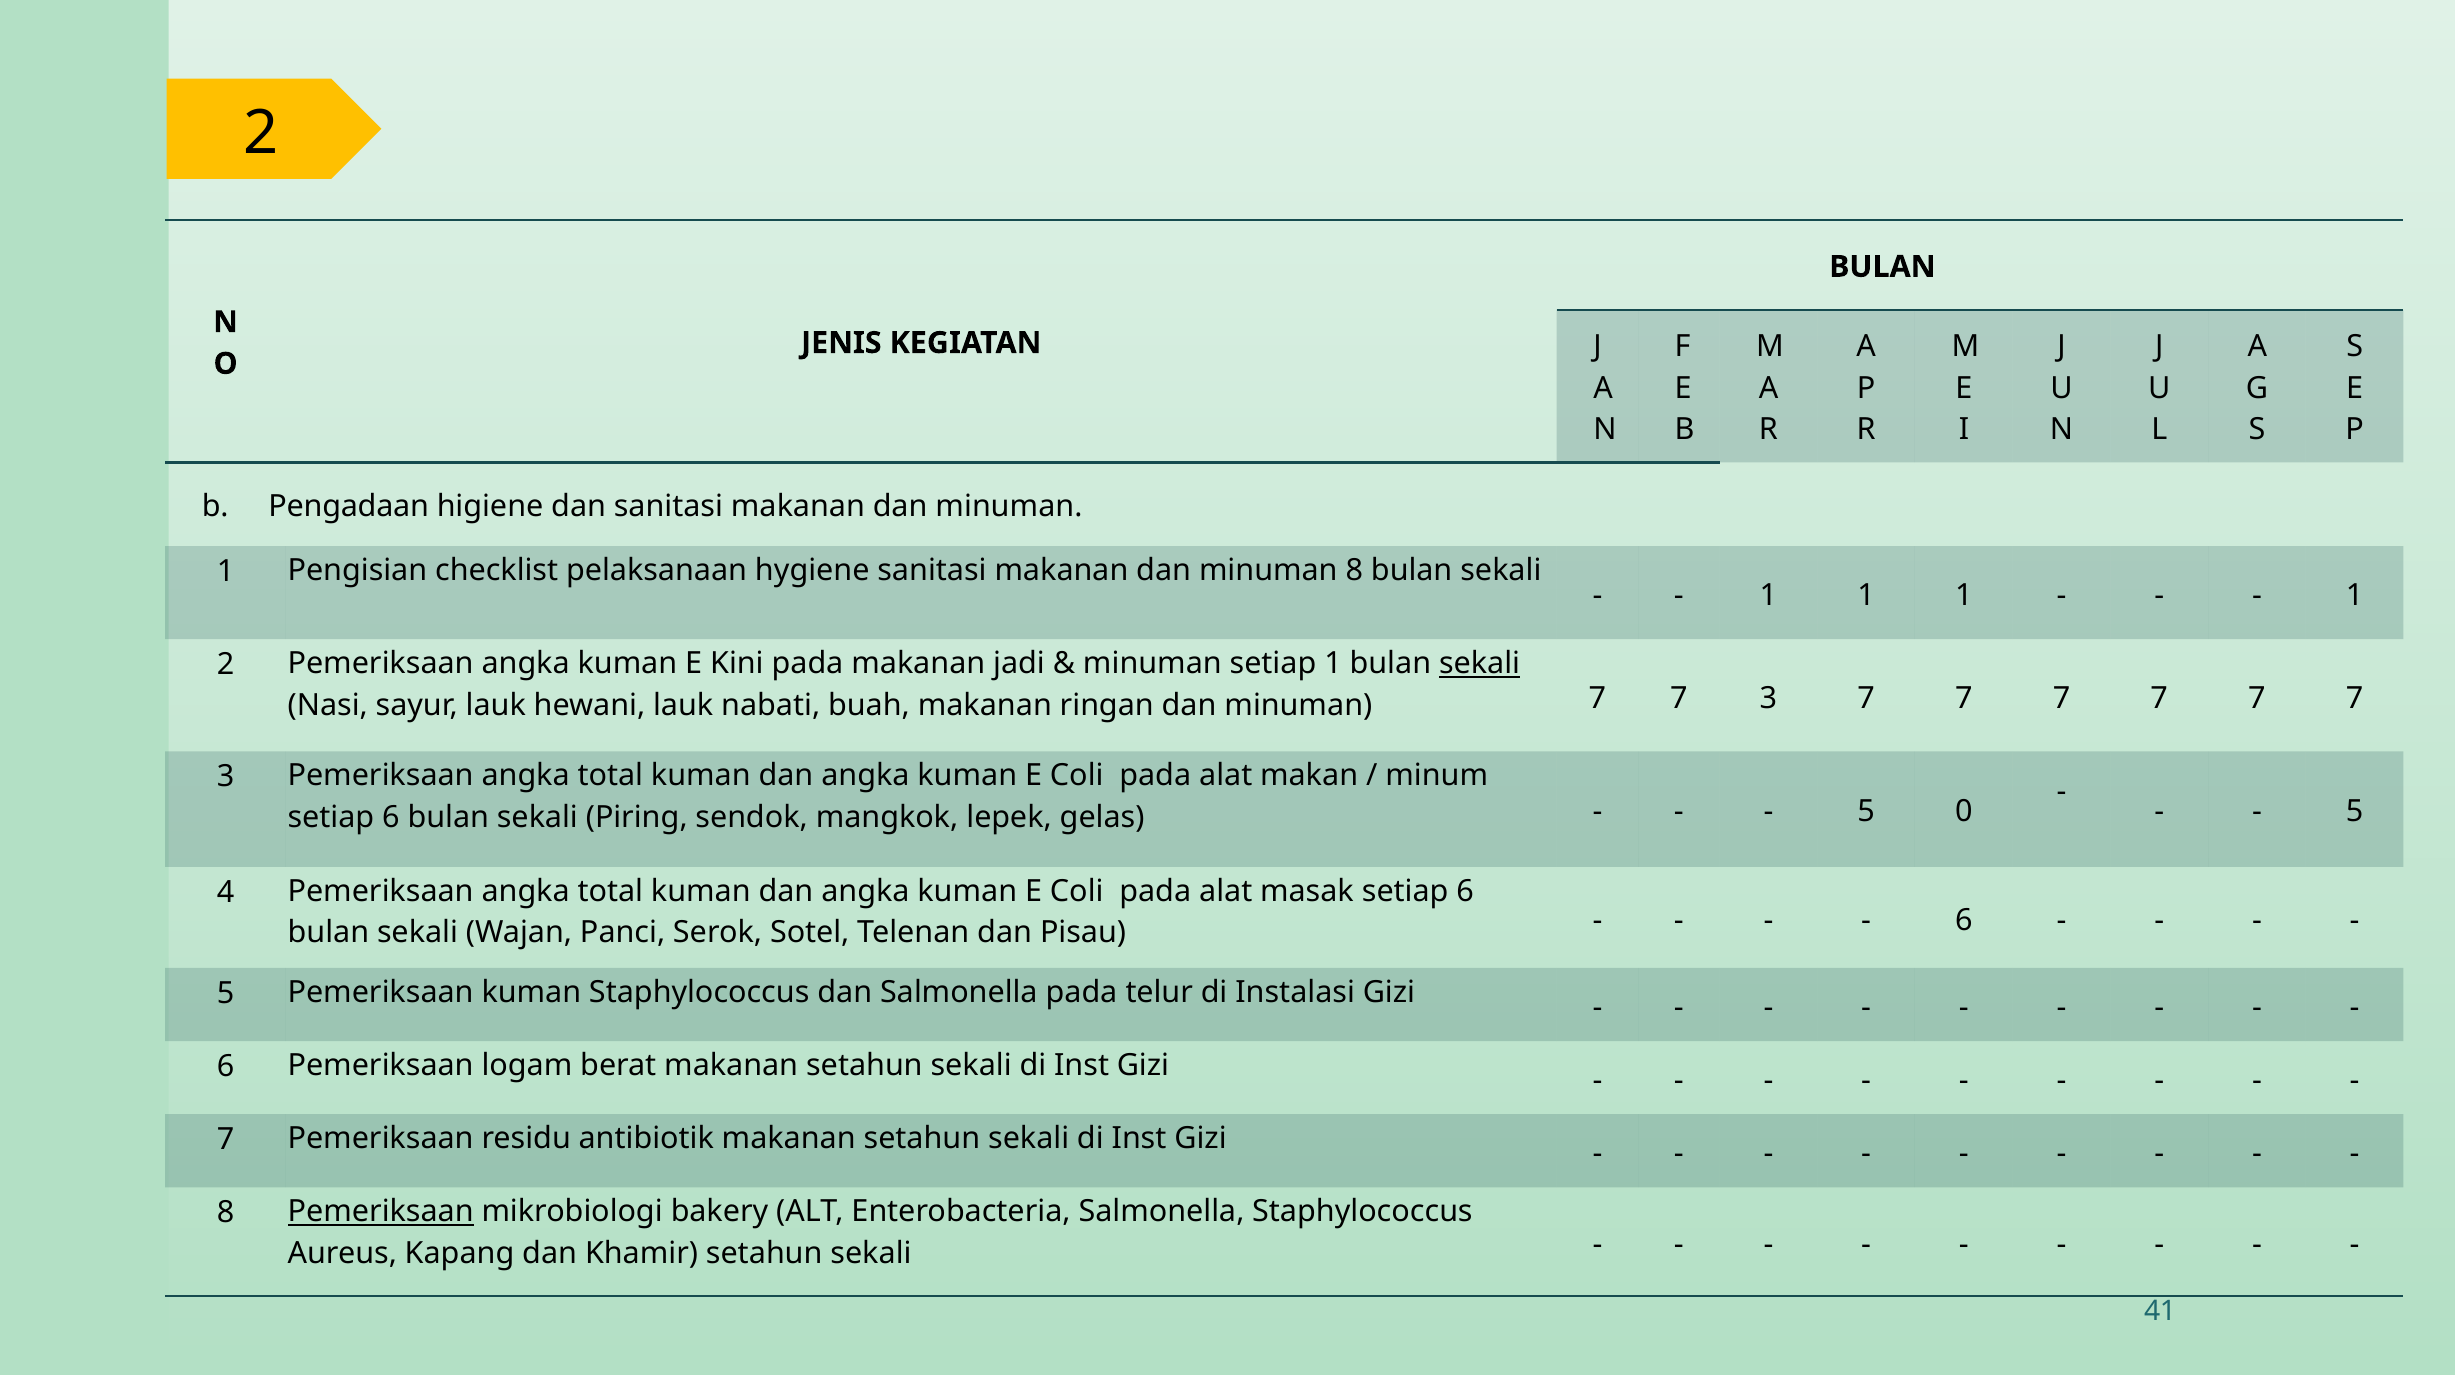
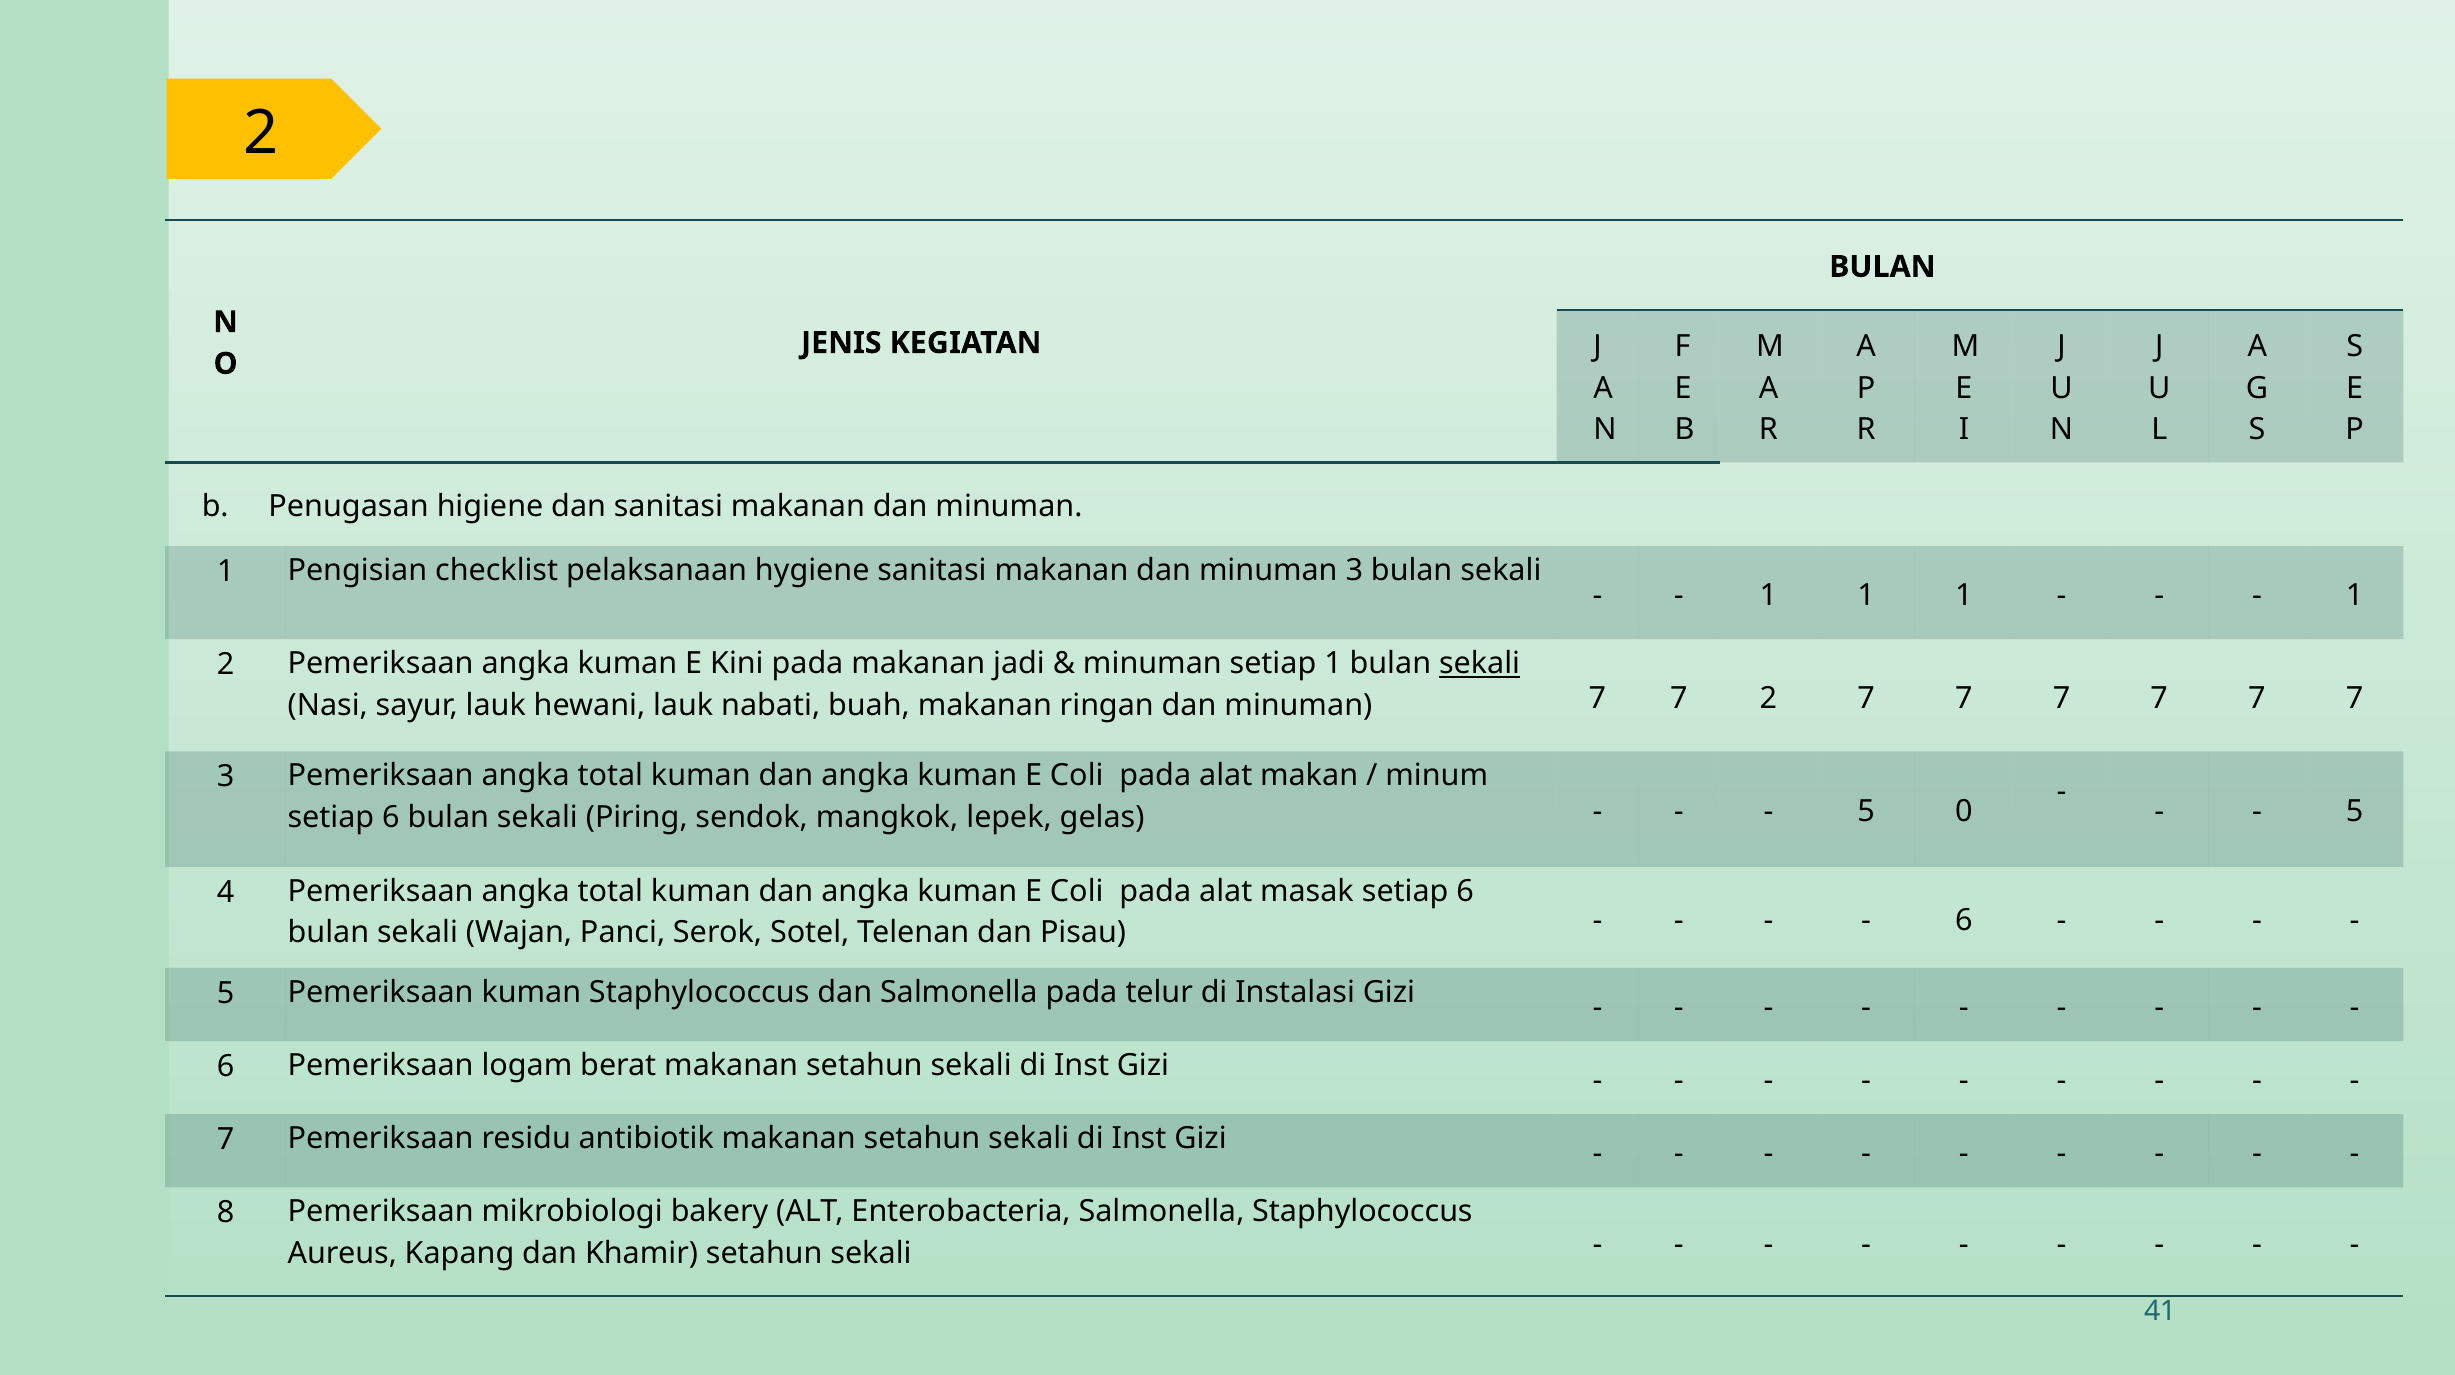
Pengadaan: Pengadaan -> Penugasan
minuman 8: 8 -> 3
minuman 7 7 3: 3 -> 2
Pemeriksaan at (381, 1212) underline: present -> none
